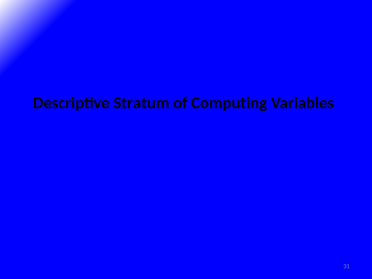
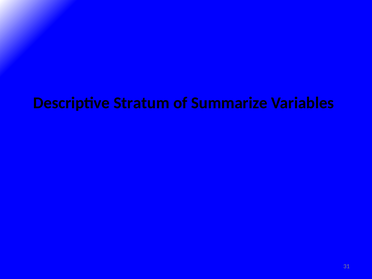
Computing: Computing -> Summarize
